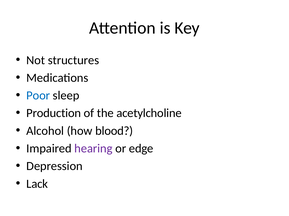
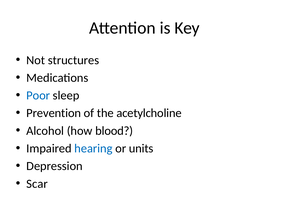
Production: Production -> Prevention
hearing colour: purple -> blue
edge: edge -> units
Lack: Lack -> Scar
